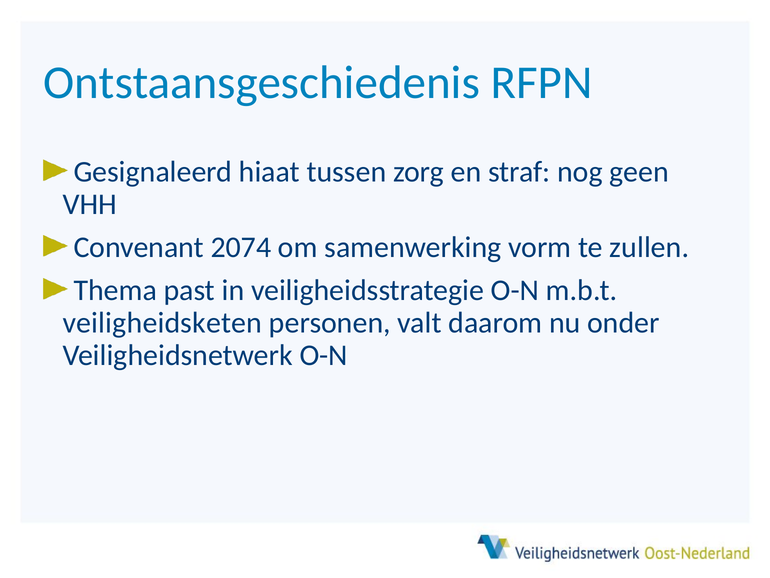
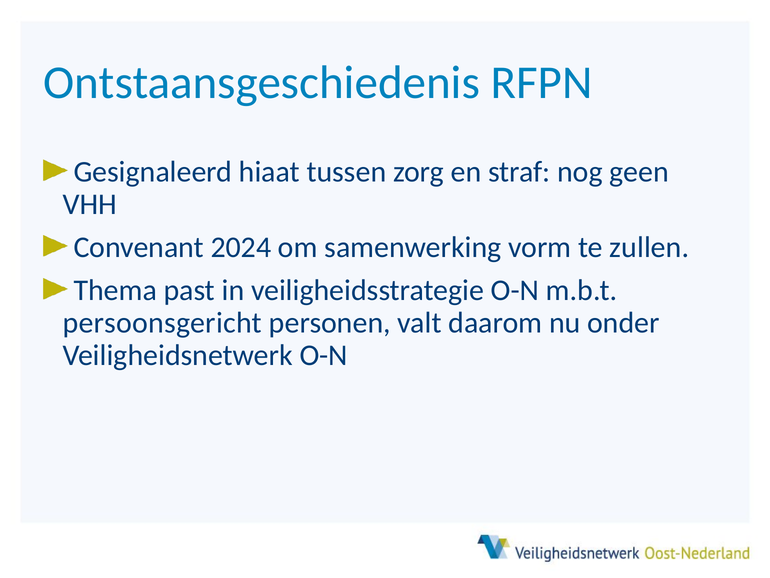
2074: 2074 -> 2024
veiligheidsketen: veiligheidsketen -> persoonsgericht
